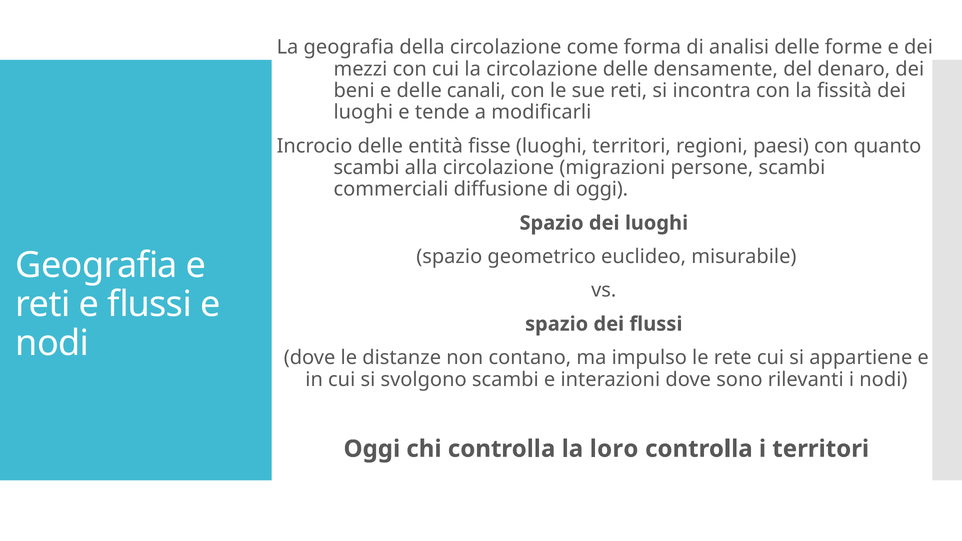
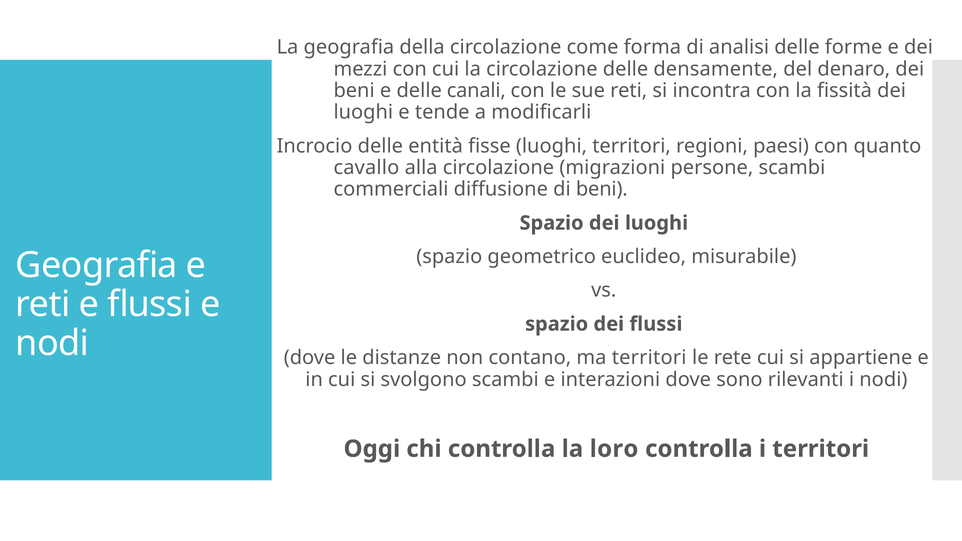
scambi at (367, 168): scambi -> cavallo
di oggi: oggi -> beni
ma impulso: impulso -> territori
